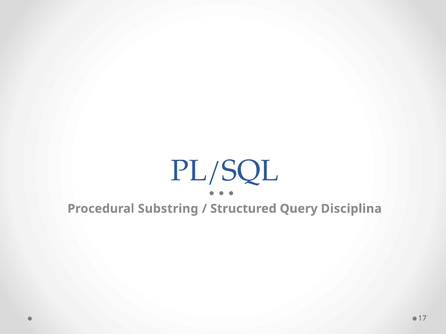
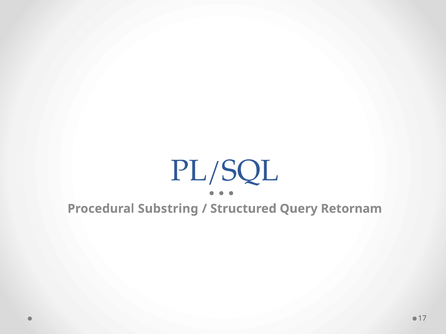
Disciplina: Disciplina -> Retornam
